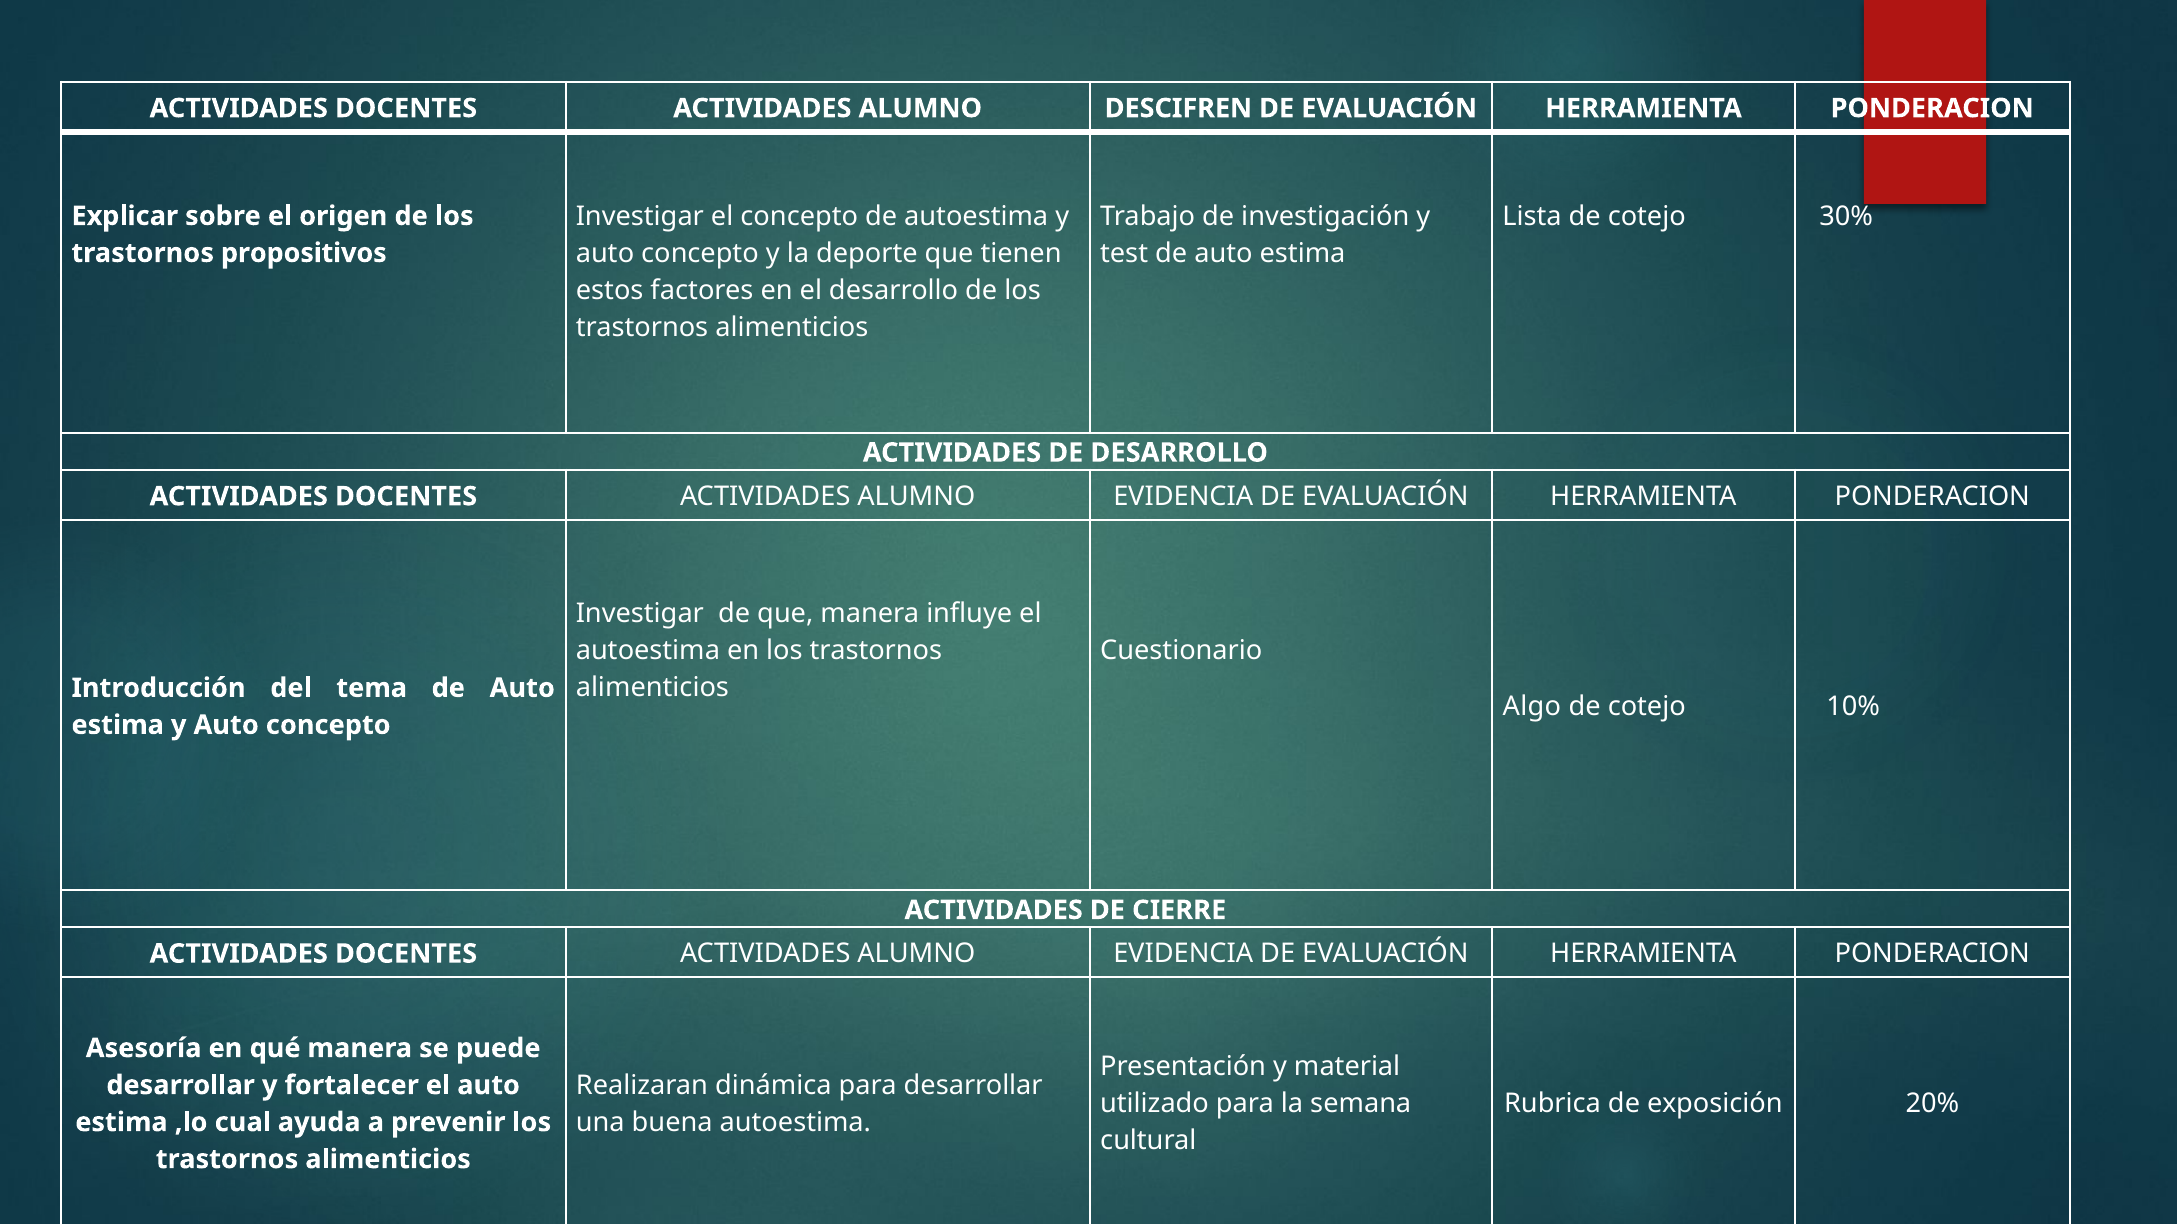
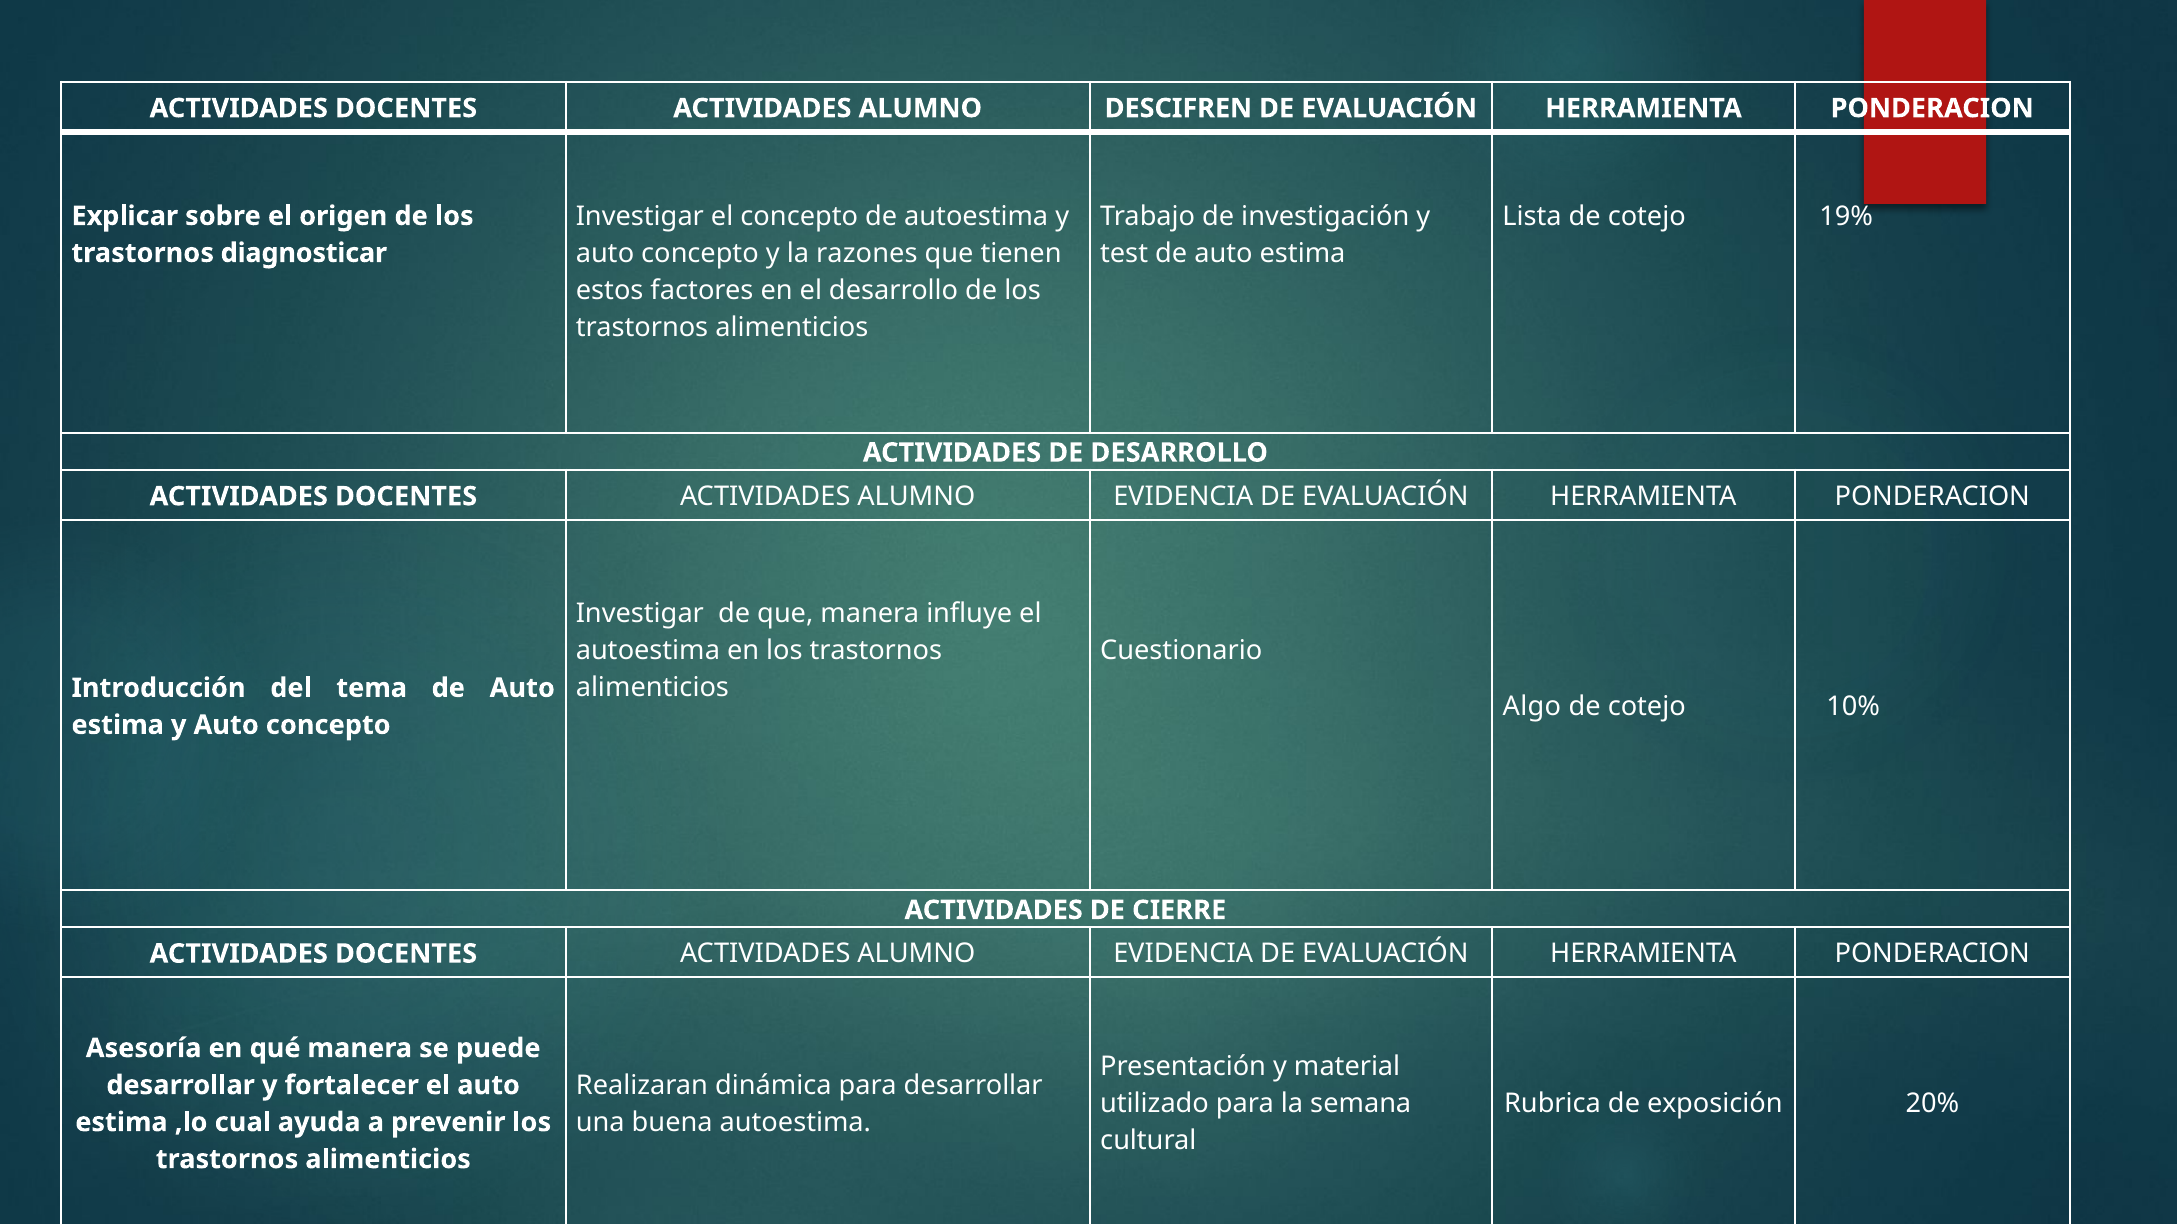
30%: 30% -> 19%
deporte: deporte -> razones
propositivos: propositivos -> diagnosticar
